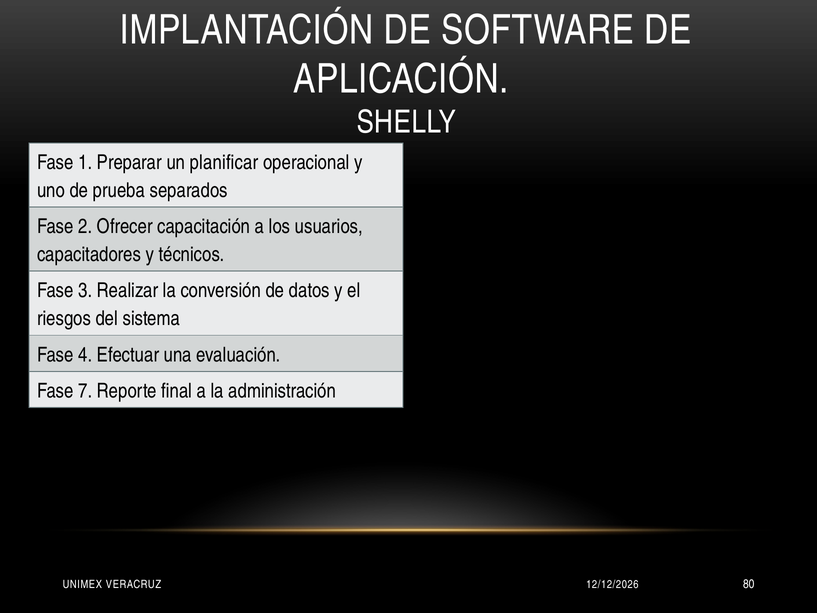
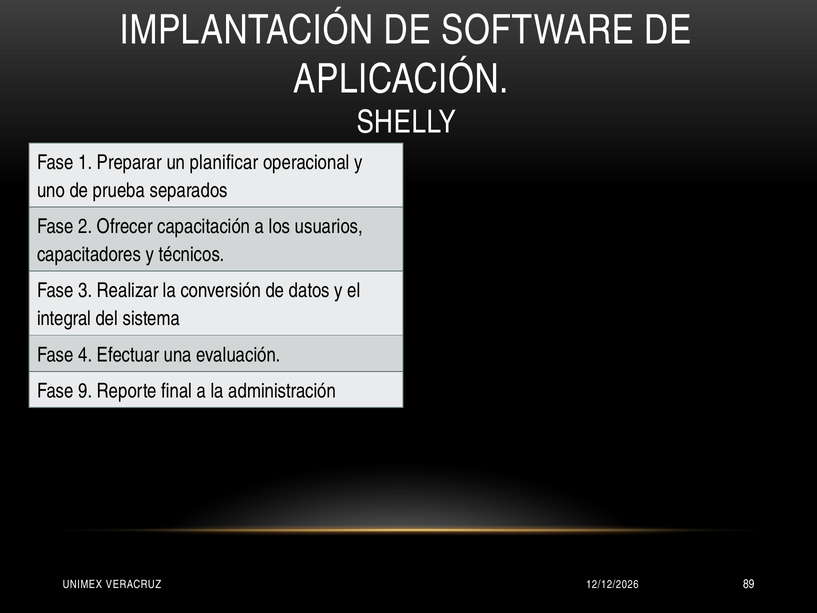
riesgos: riesgos -> integral
7: 7 -> 9
80: 80 -> 89
